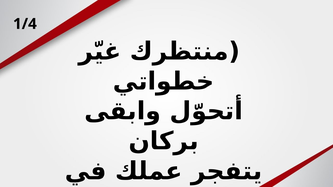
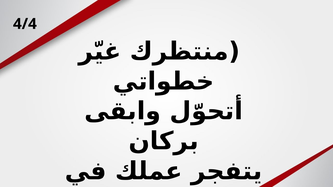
1/4: 1/4 -> 4/4
